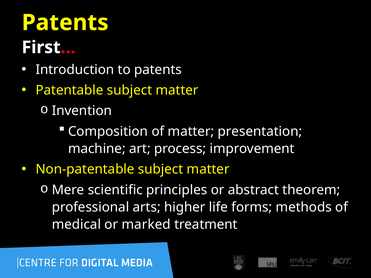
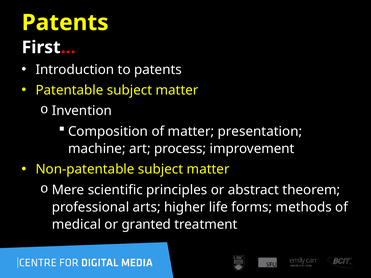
marked: marked -> granted
